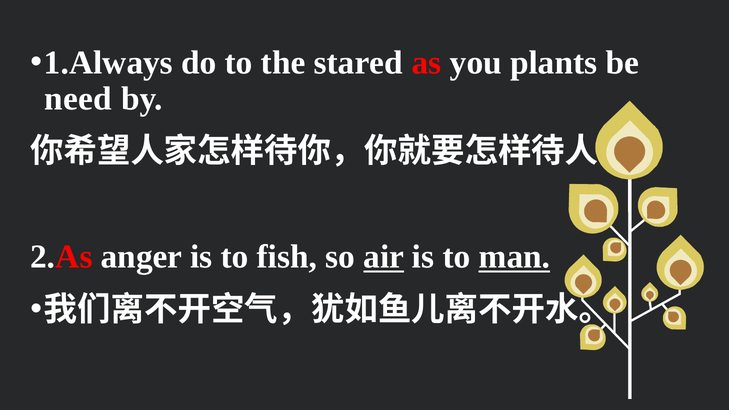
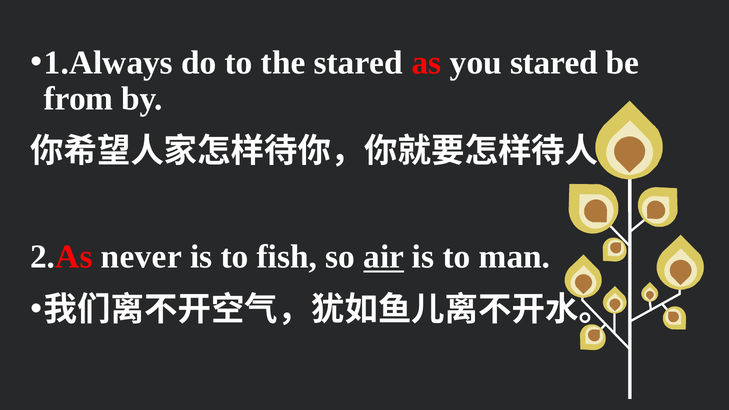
you plants: plants -> stared
need: need -> from
anger: anger -> never
man underline: present -> none
